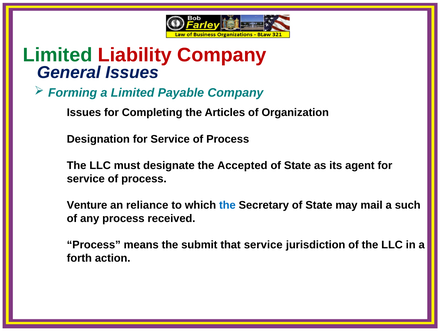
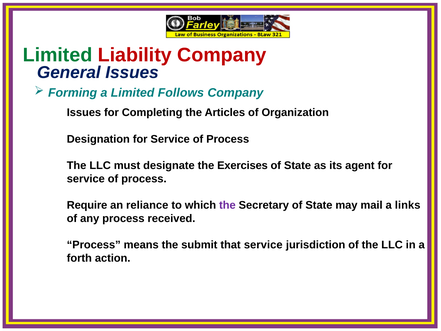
Payable: Payable -> Follows
Accepted: Accepted -> Exercises
Venture: Venture -> Require
the at (227, 205) colour: blue -> purple
such: such -> links
